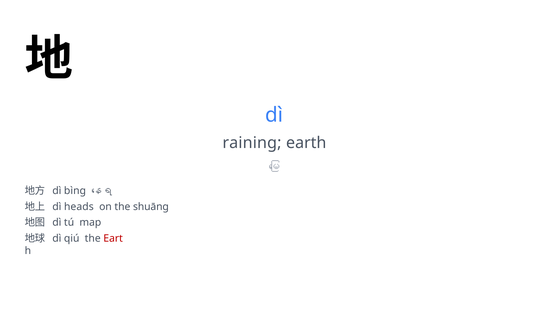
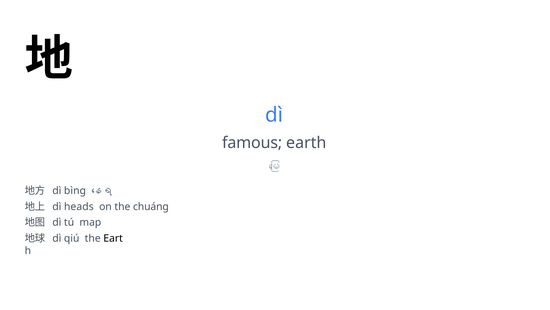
raining: raining -> famous
shuāng: shuāng -> chuáng
Eart colour: red -> black
